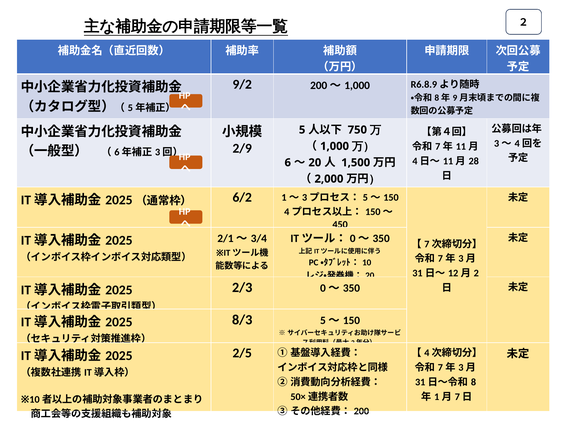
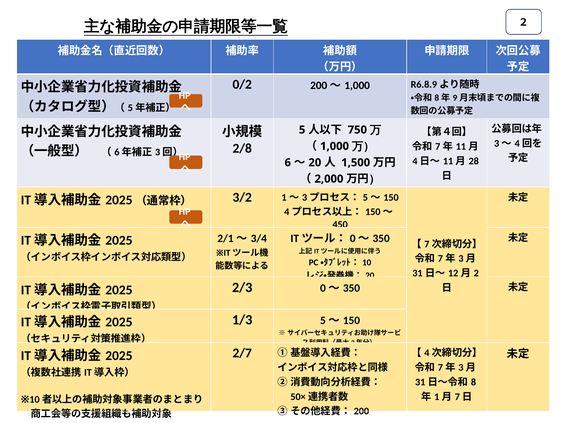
9/2: 9/2 -> 0/2
2/9: 2/9 -> 2/8
6/2: 6/2 -> 3/2
8/3: 8/3 -> 1/3
2/5: 2/5 -> 2/7
